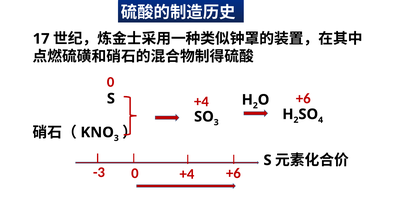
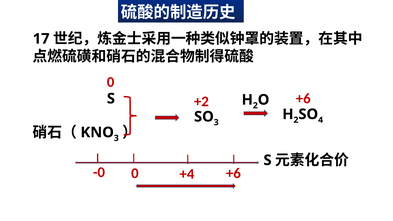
+4 at (201, 102): +4 -> +2
-3: -3 -> -0
